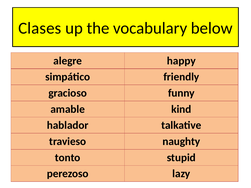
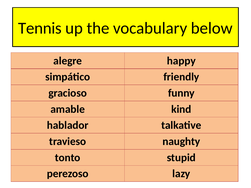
Clases: Clases -> Tennis
